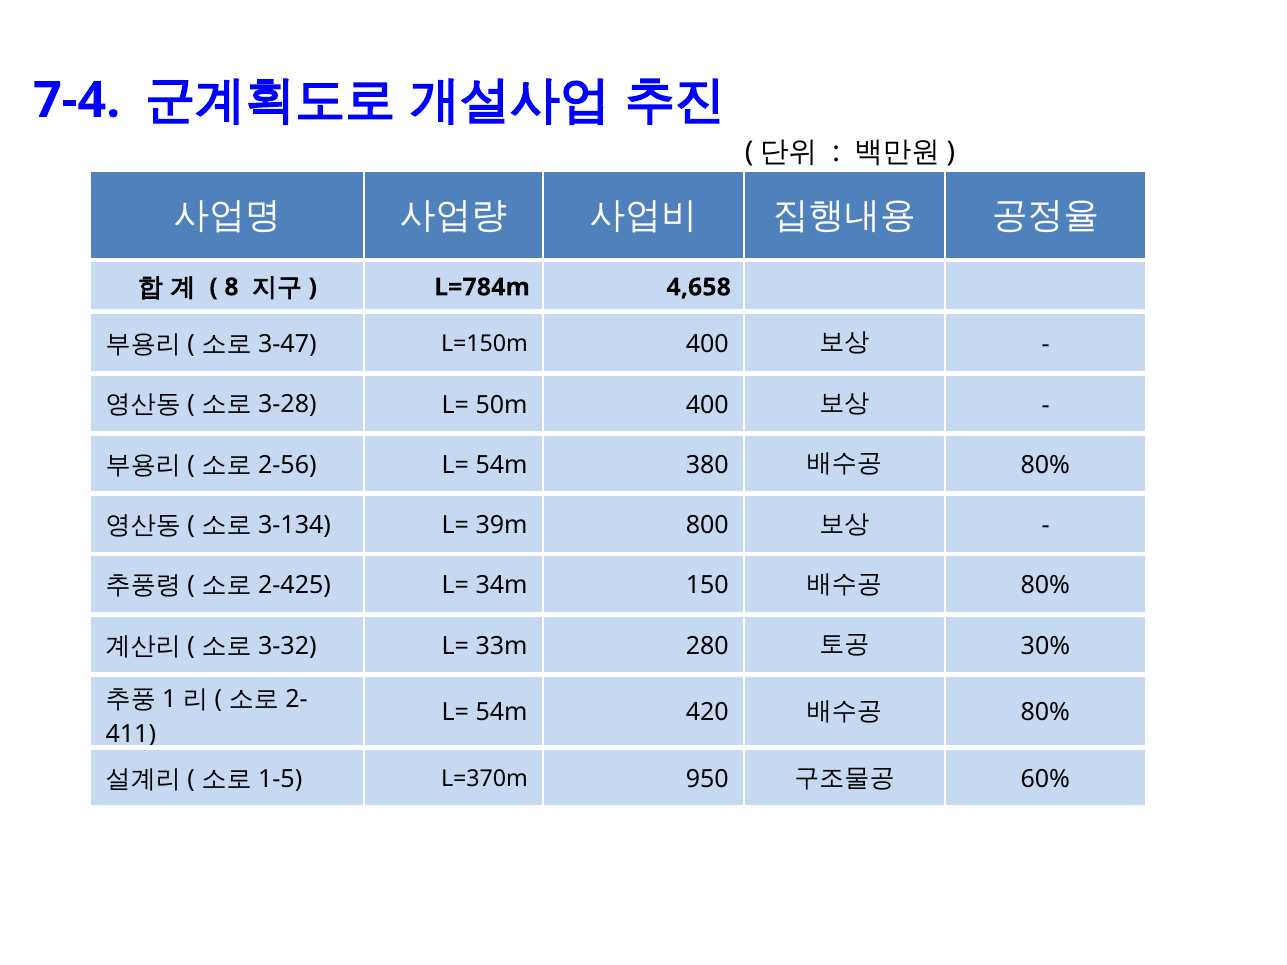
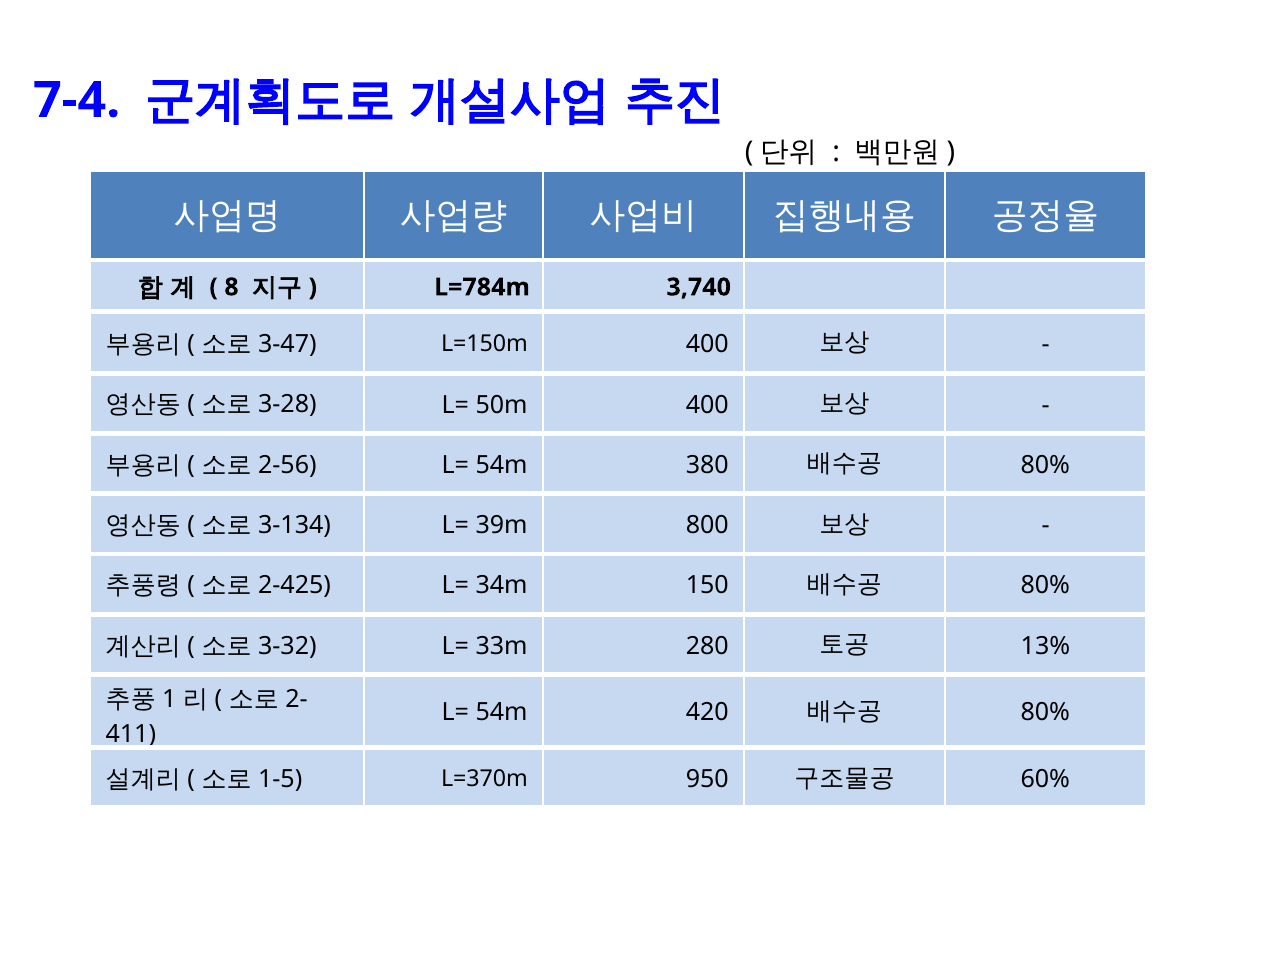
4,658: 4,658 -> 3,740
30%: 30% -> 13%
